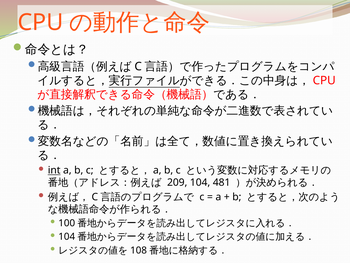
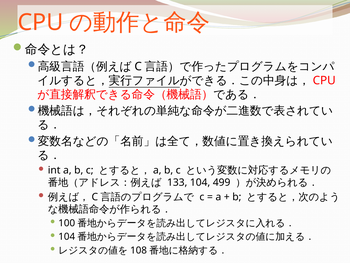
int underline: present -> none
209: 209 -> 133
481: 481 -> 499
